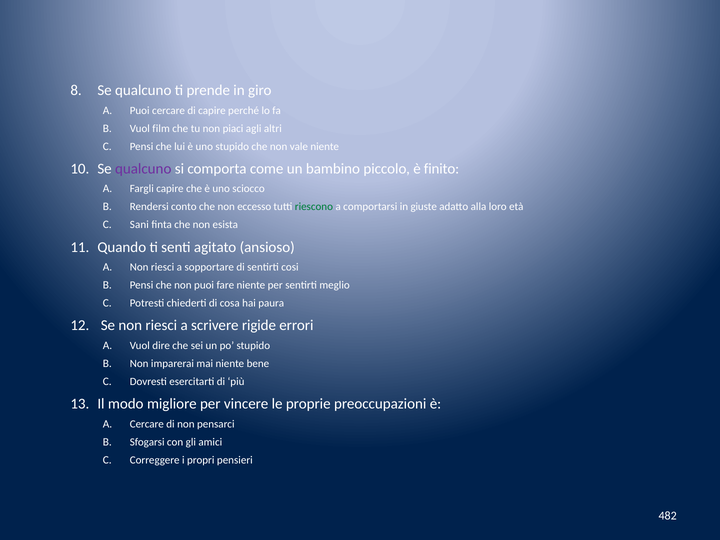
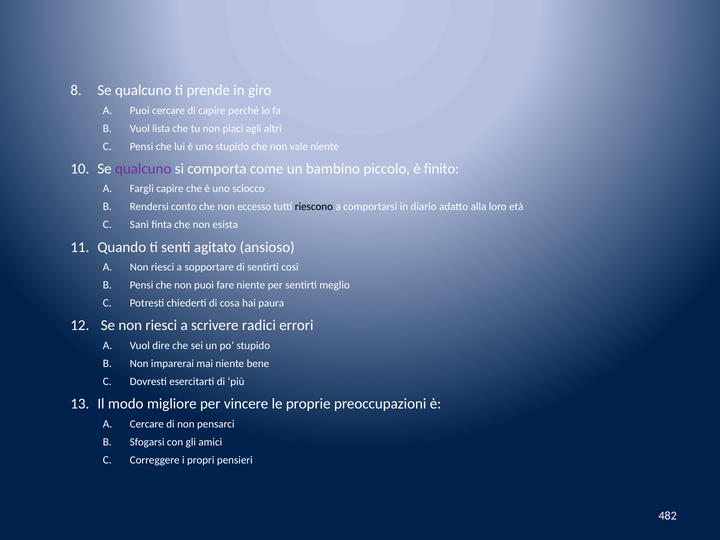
film: film -> lista
riescono colour: green -> black
giuste: giuste -> diario
rigide: rigide -> radici
